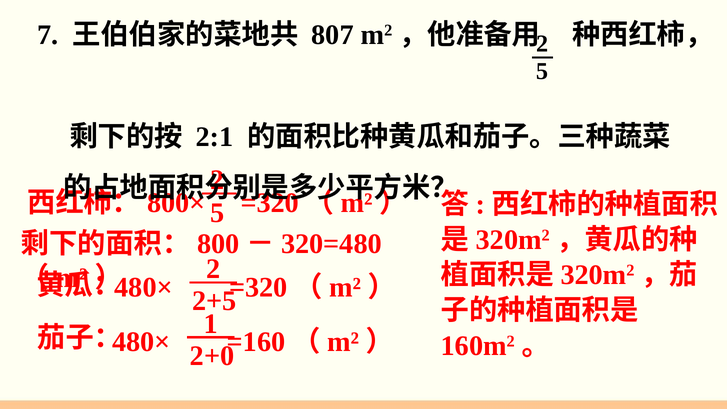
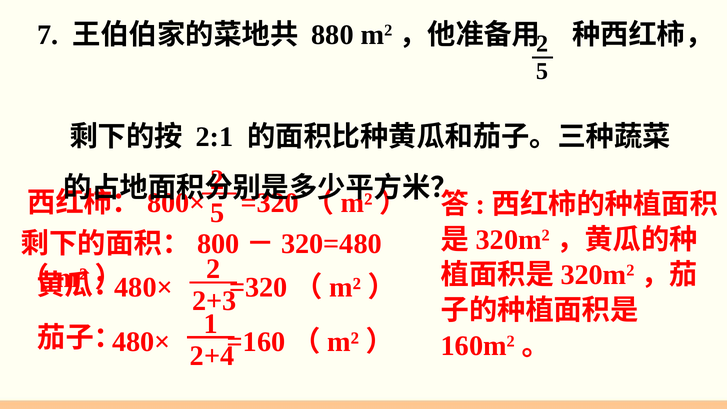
807: 807 -> 880
2+5: 2+5 -> 2+3
2+0: 2+0 -> 2+4
